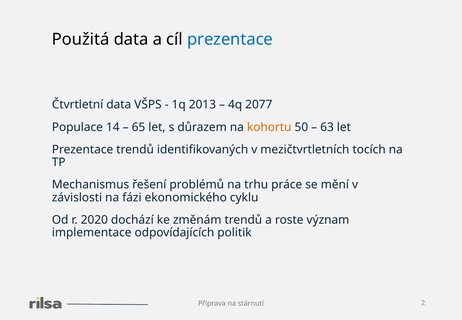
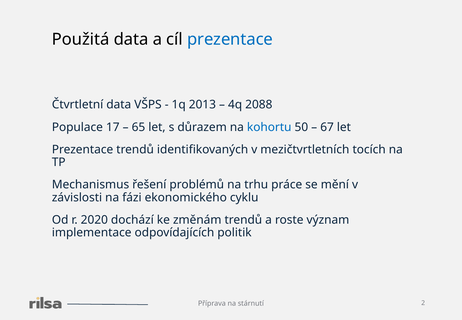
2077: 2077 -> 2088
14: 14 -> 17
kohortu colour: orange -> blue
63: 63 -> 67
